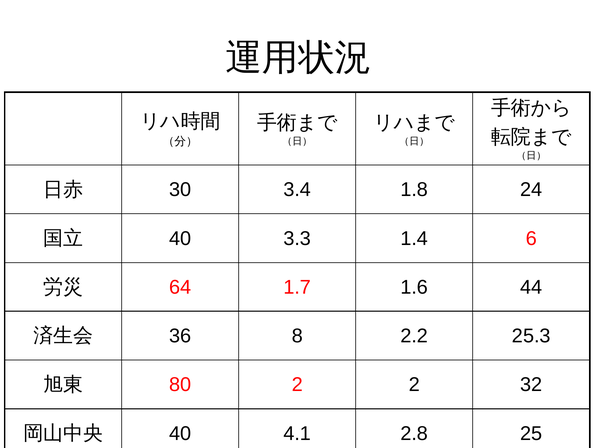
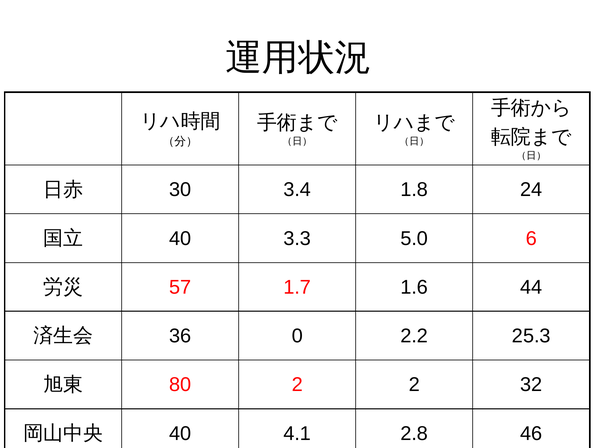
1.4: 1.4 -> 5.0
64: 64 -> 57
8: 8 -> 0
25: 25 -> 46
